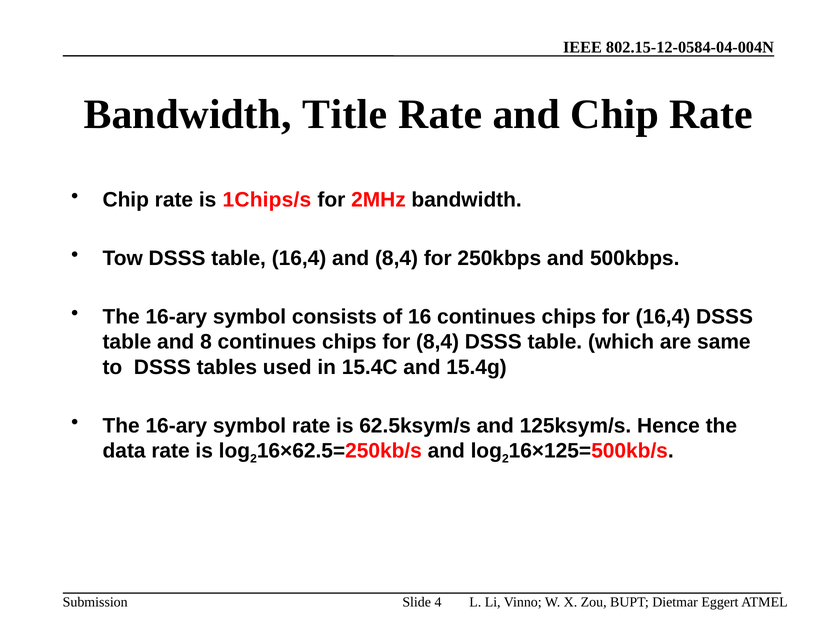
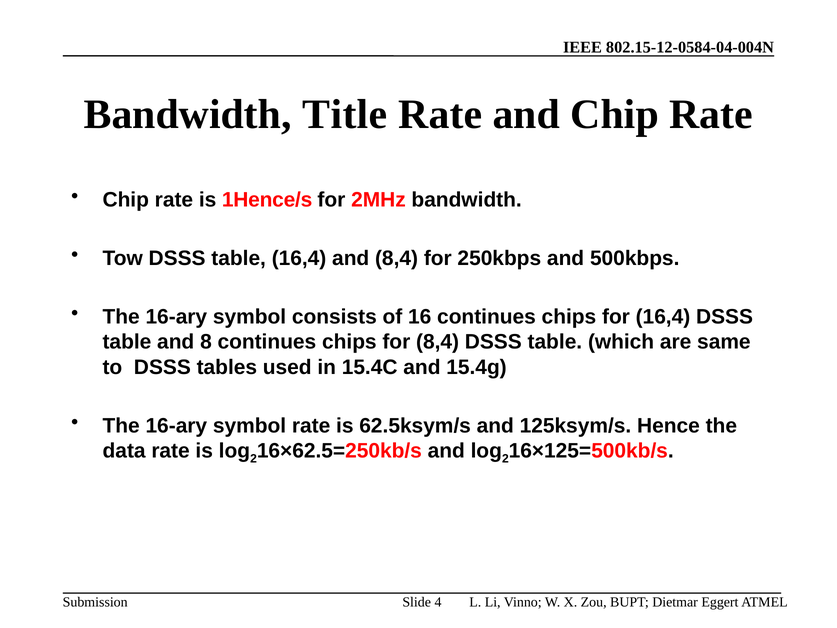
1Chips/s: 1Chips/s -> 1Hence/s
